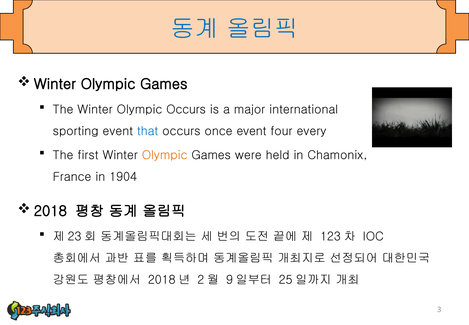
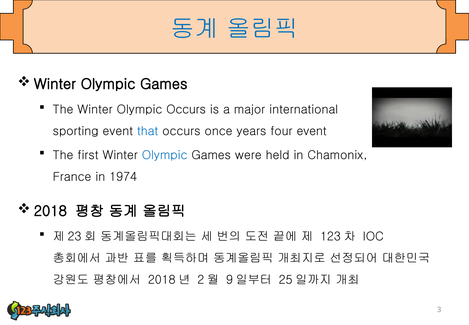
once event: event -> years
four every: every -> event
Olympic at (165, 155) colour: orange -> blue
1904: 1904 -> 1974
